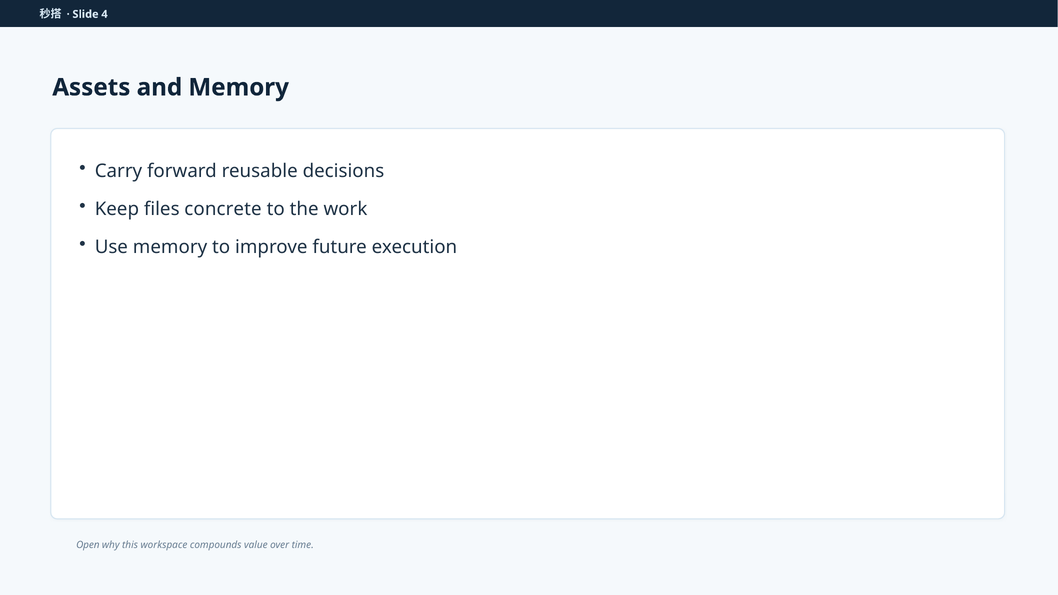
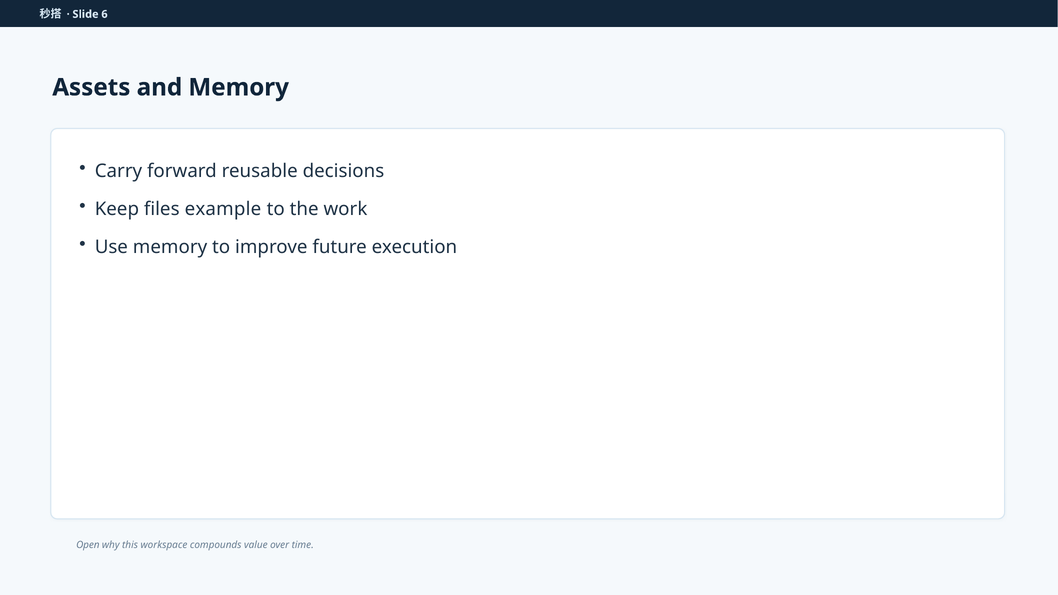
4: 4 -> 6
concrete: concrete -> example
